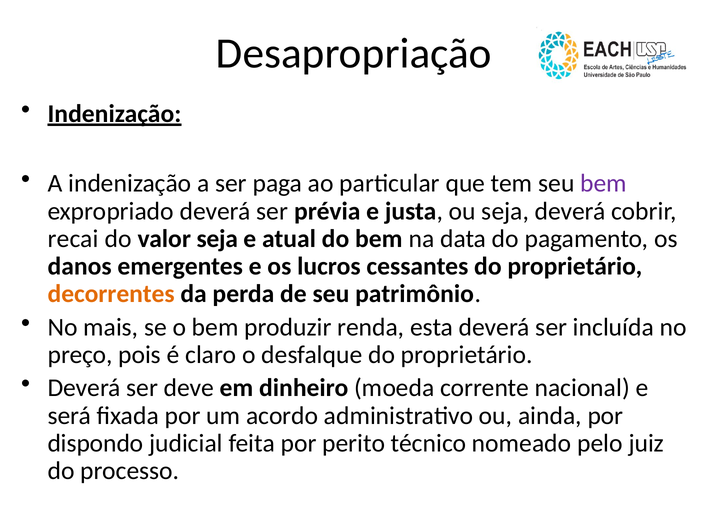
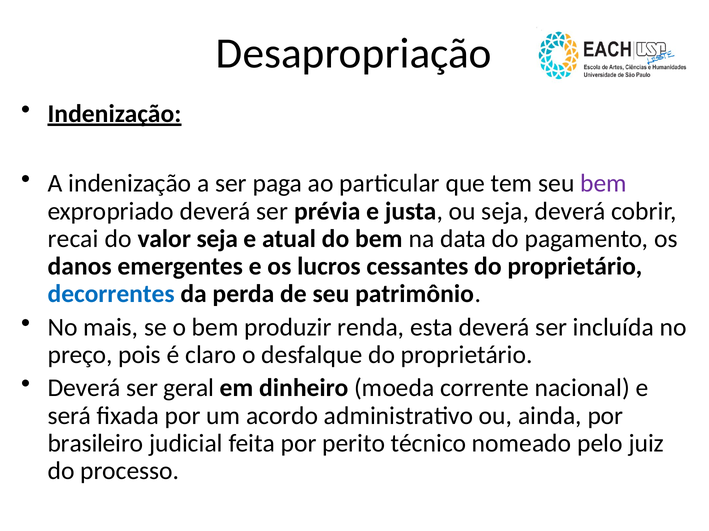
decorrentes colour: orange -> blue
deve: deve -> geral
dispondo: dispondo -> brasileiro
